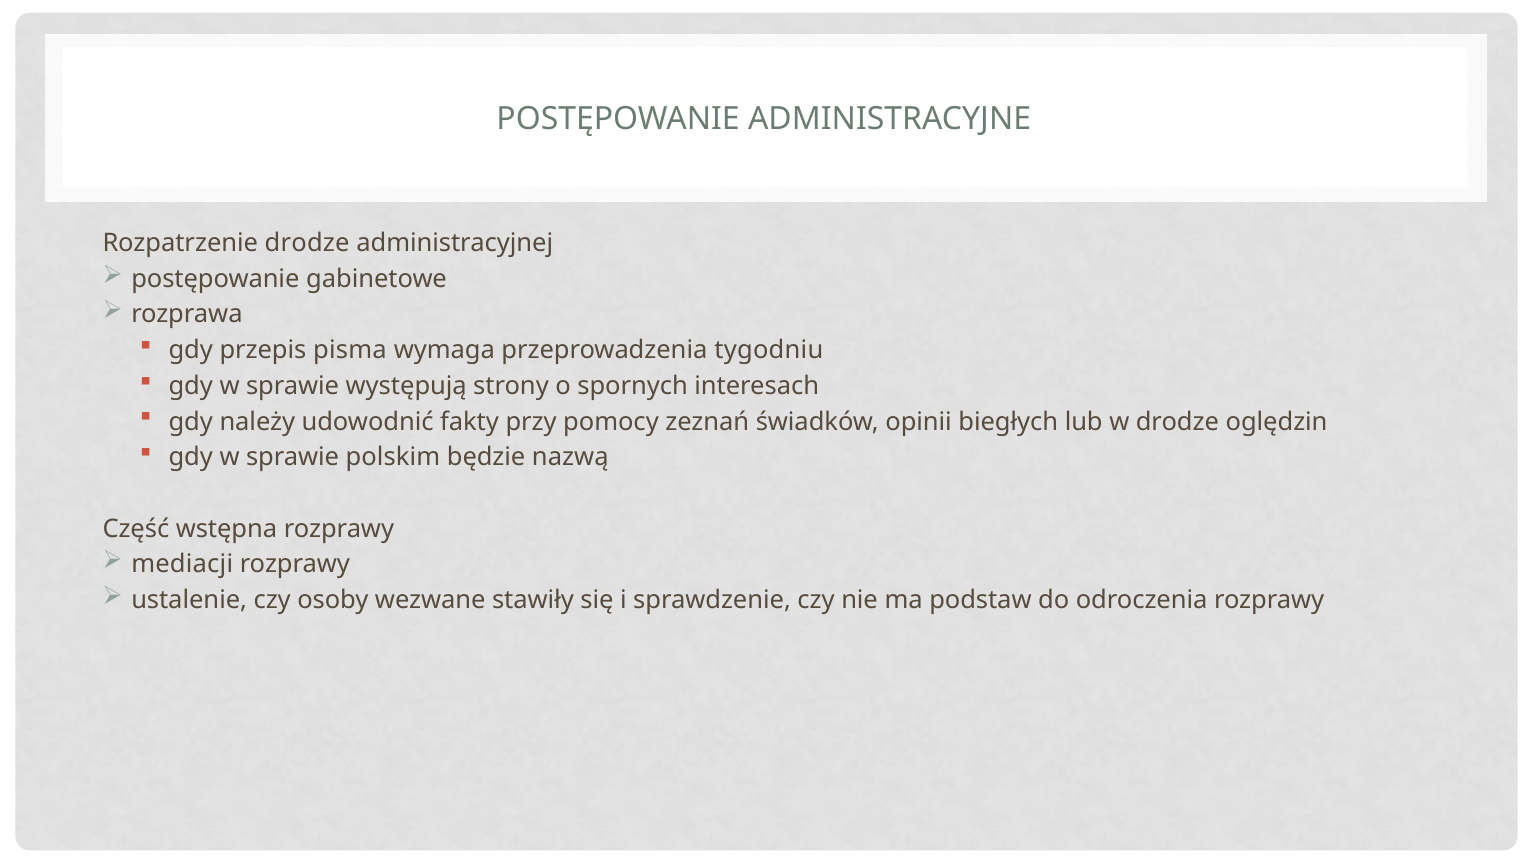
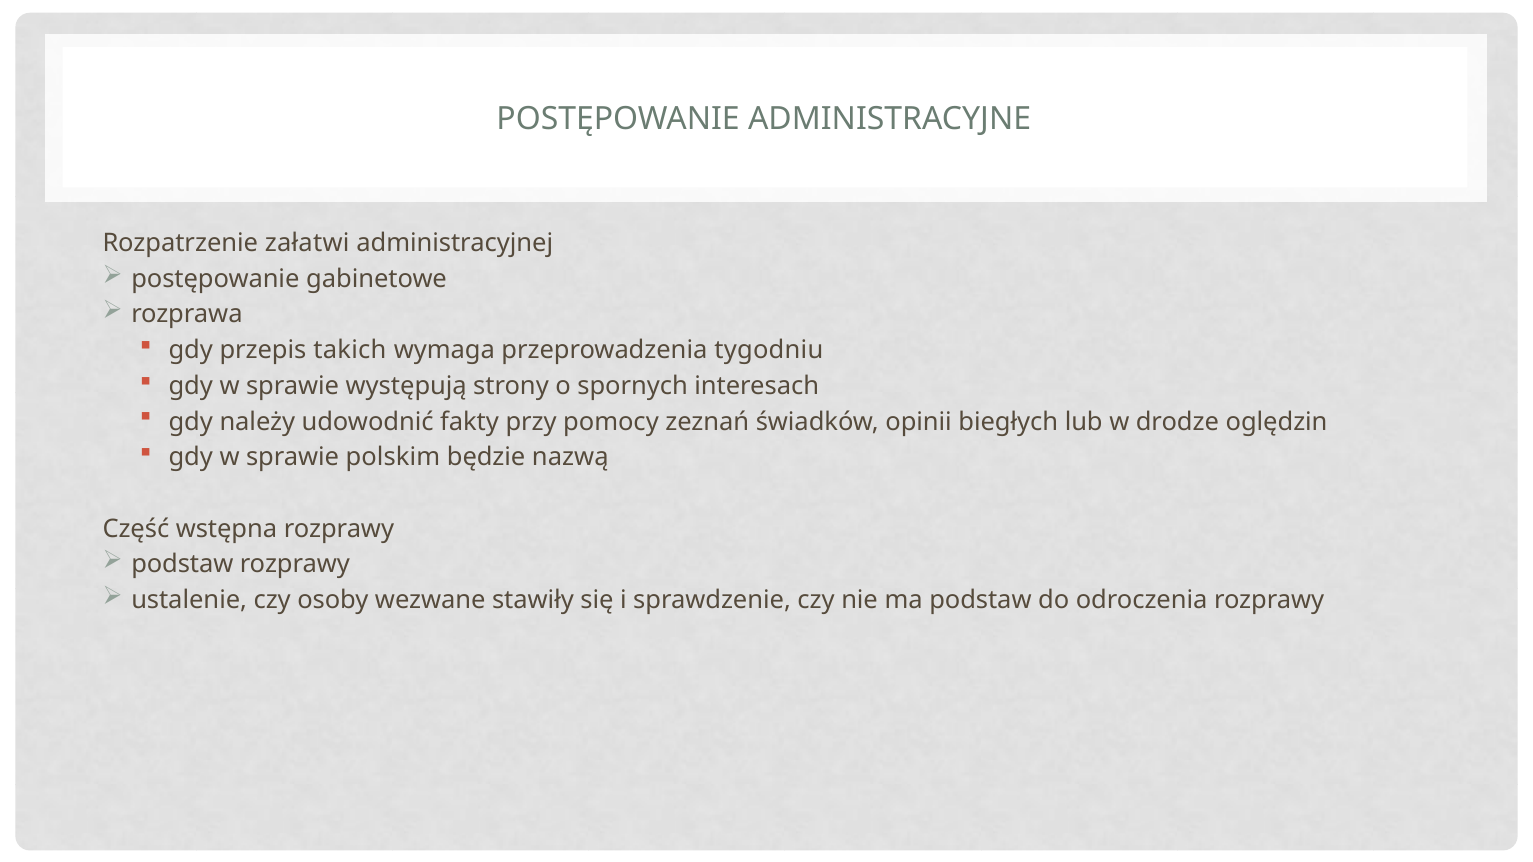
Rozpatrzenie drodze: drodze -> załatwi
pisma: pisma -> takich
mediacji at (182, 565): mediacji -> podstaw
